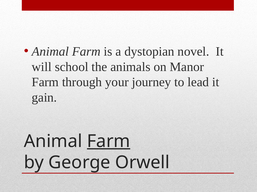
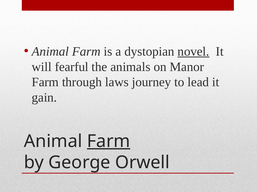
novel underline: none -> present
school: school -> fearful
your: your -> laws
